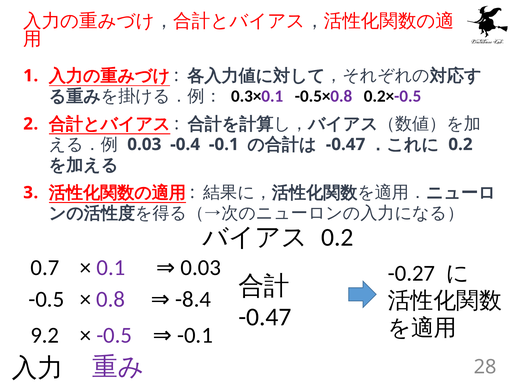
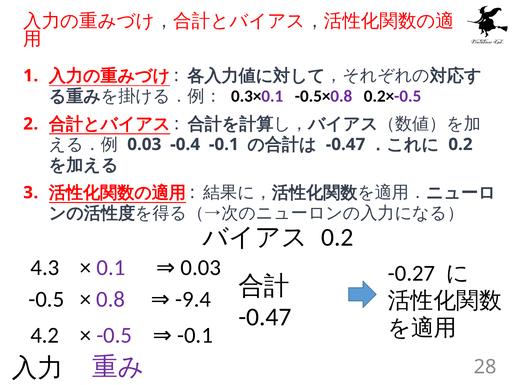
0.7: 0.7 -> 4.3
-8.4: -8.4 -> -9.4
9.2: 9.2 -> 4.2
